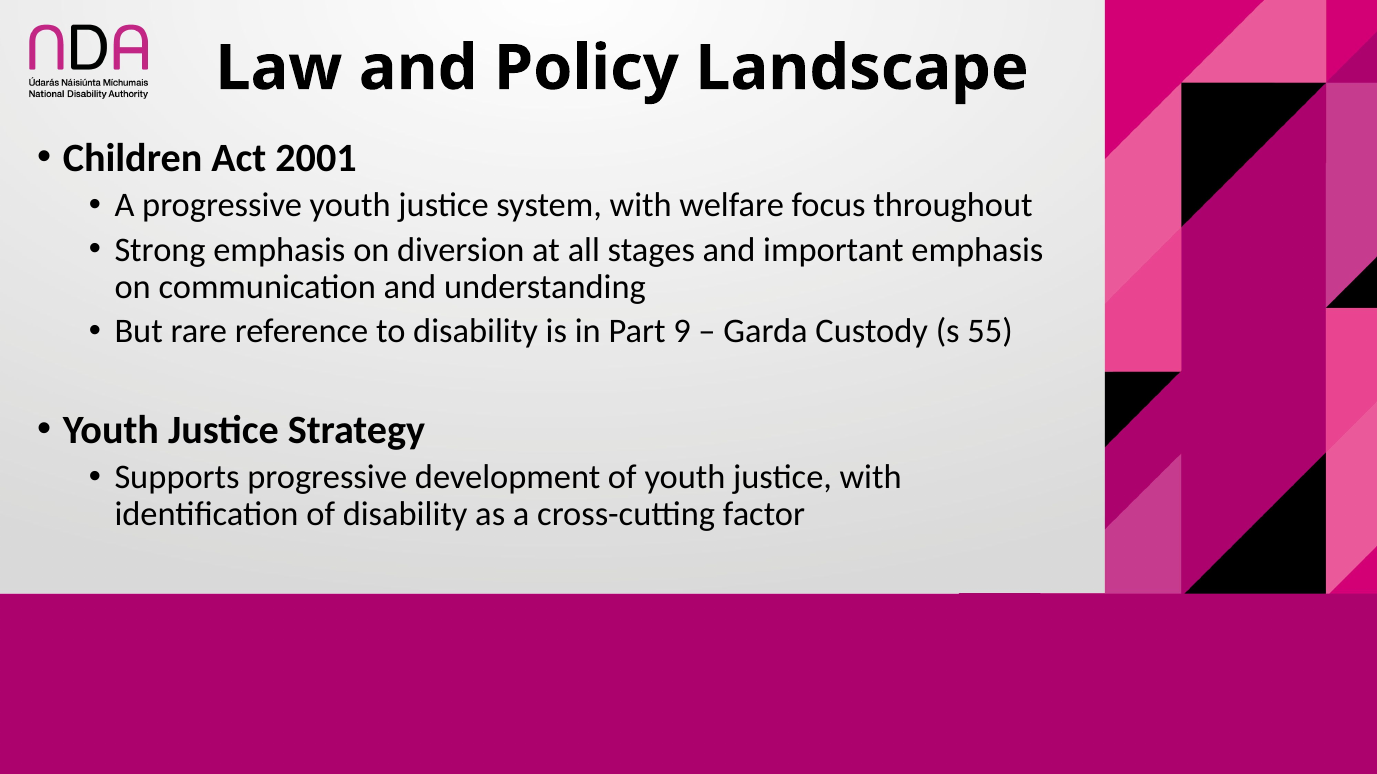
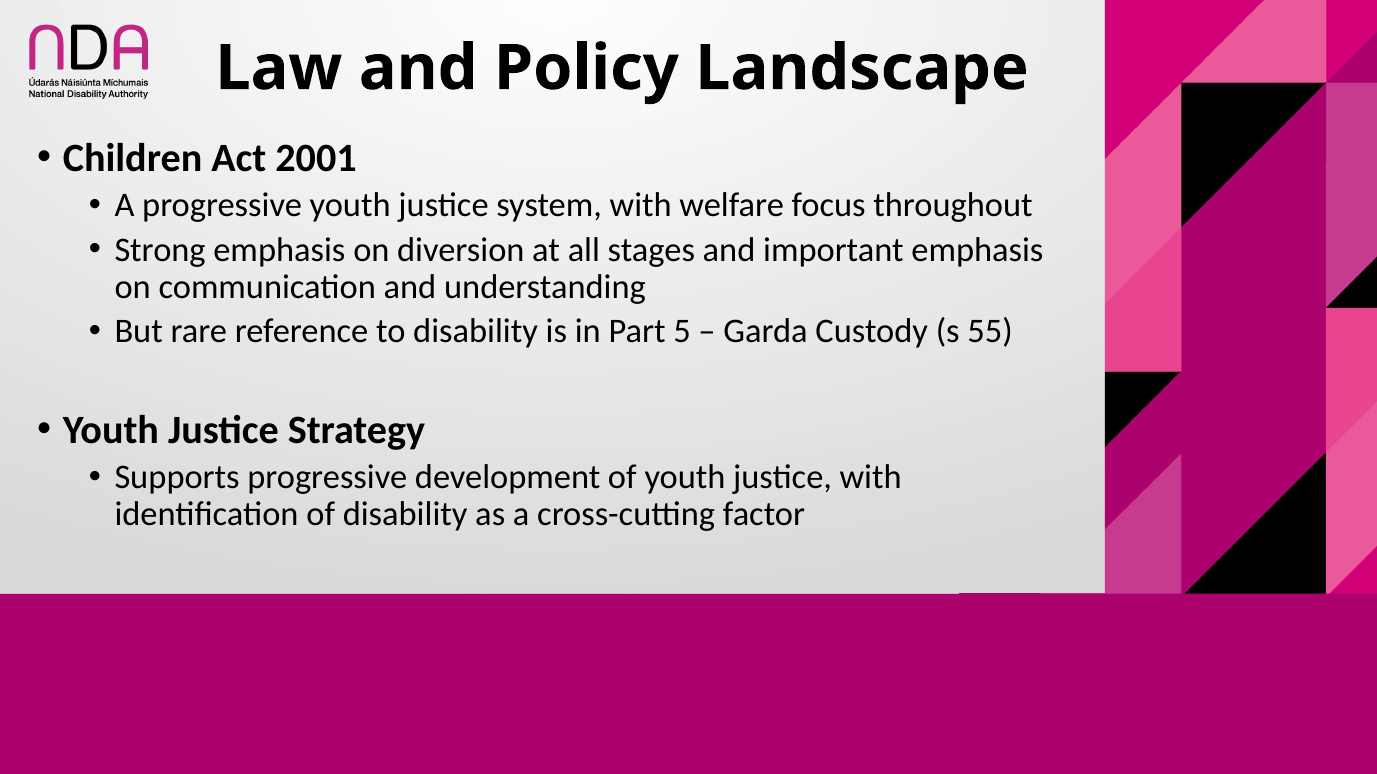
9: 9 -> 5
